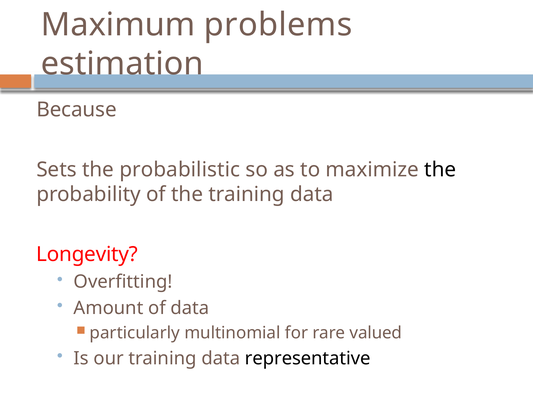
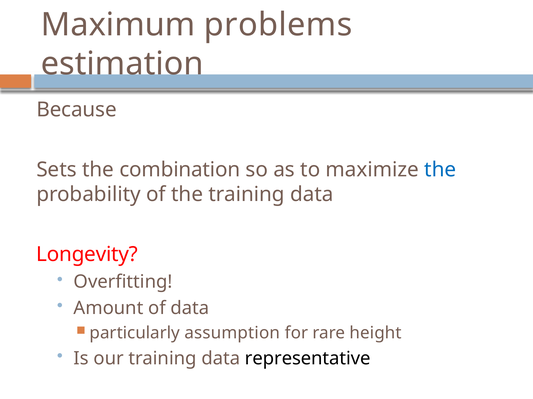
probabilistic: probabilistic -> combination
the at (440, 170) colour: black -> blue
multinomial: multinomial -> assumption
valued: valued -> height
